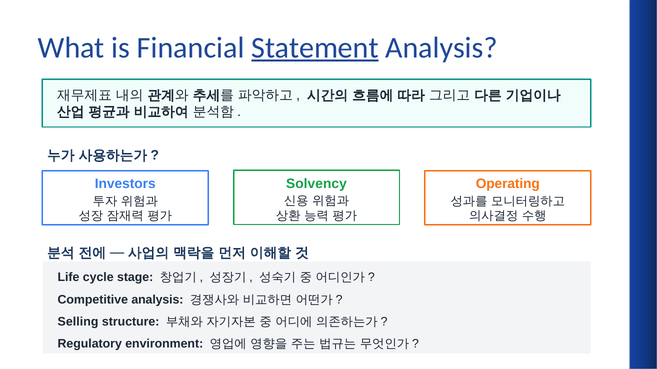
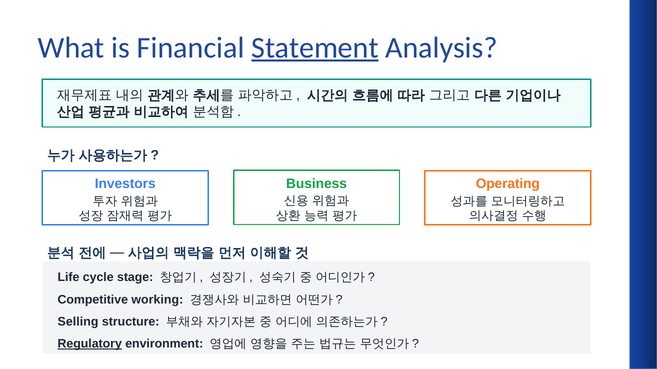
Solvency: Solvency -> Business
Competitive analysis: analysis -> working
Regulatory underline: none -> present
